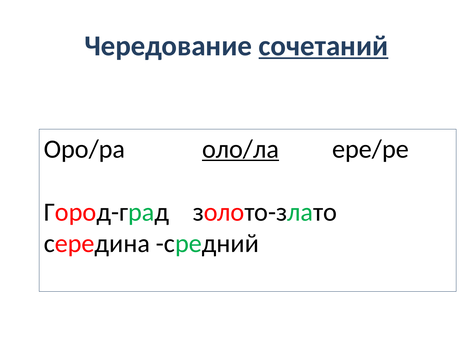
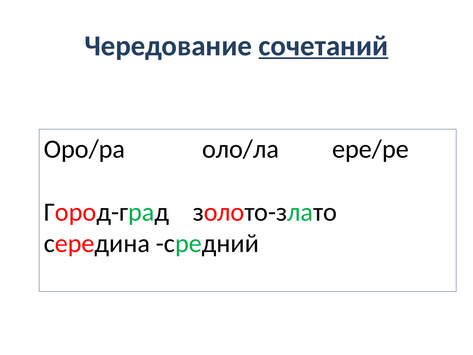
оло/ла underline: present -> none
